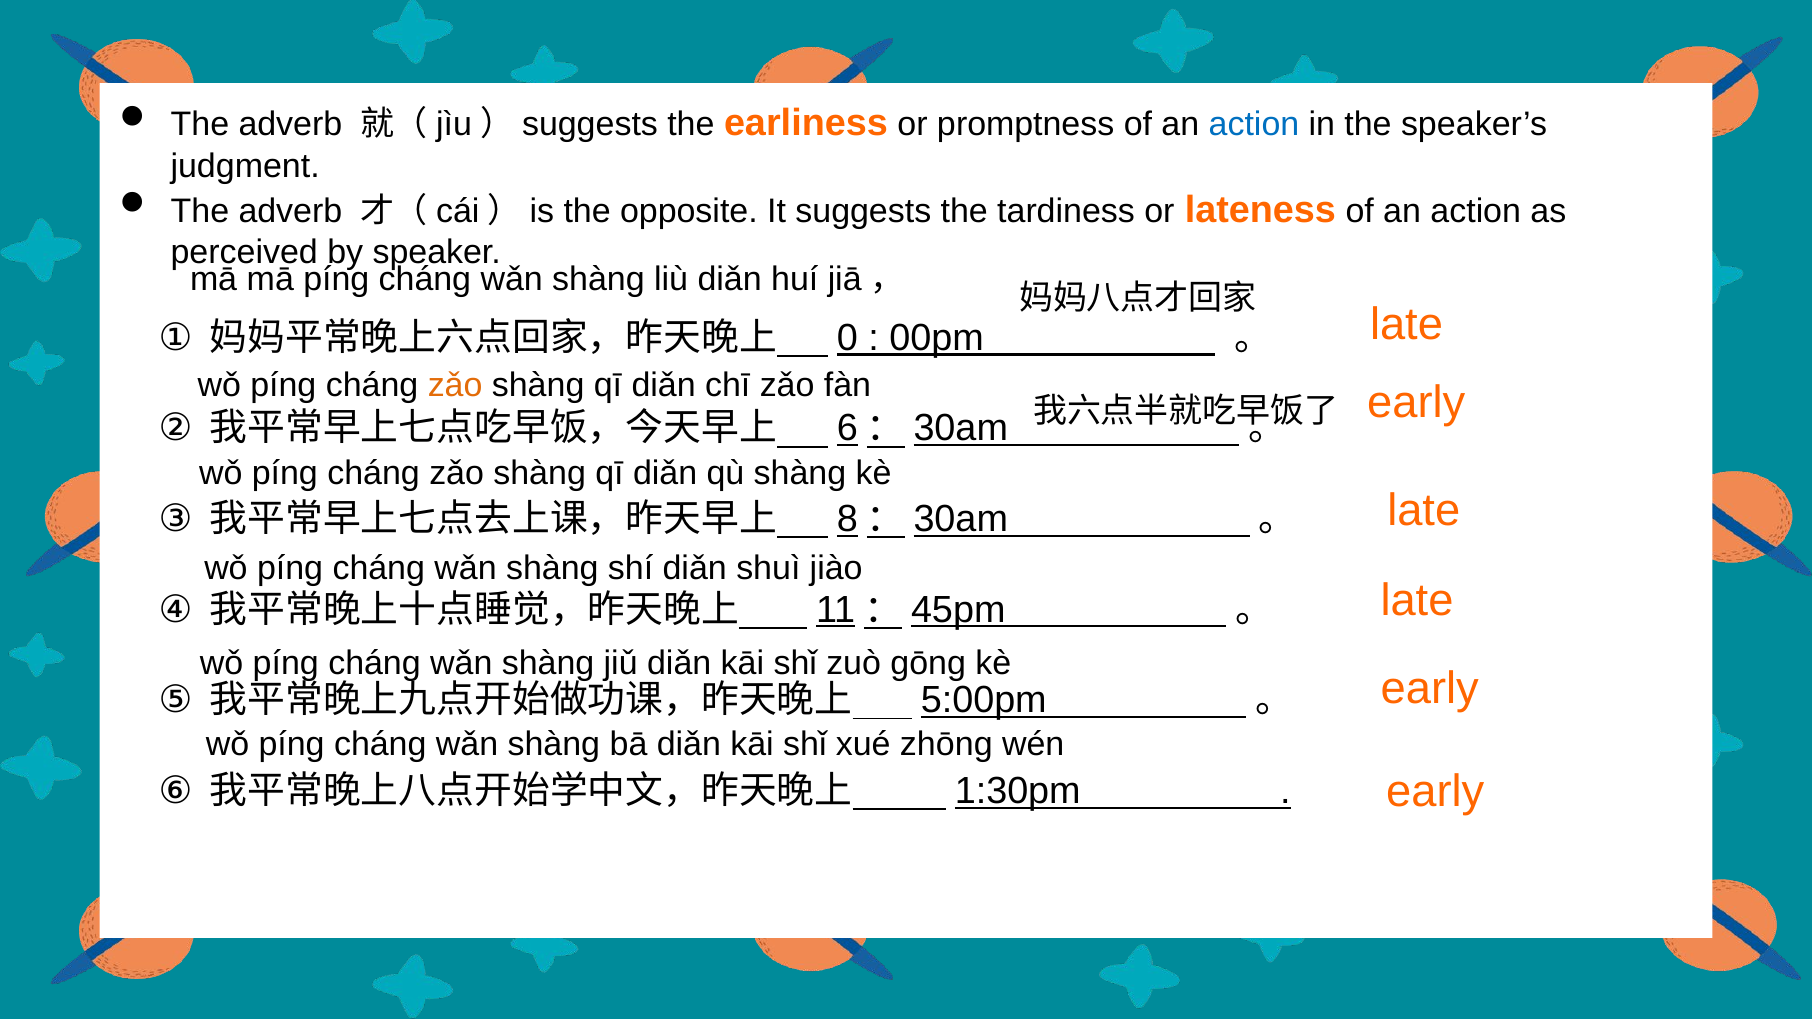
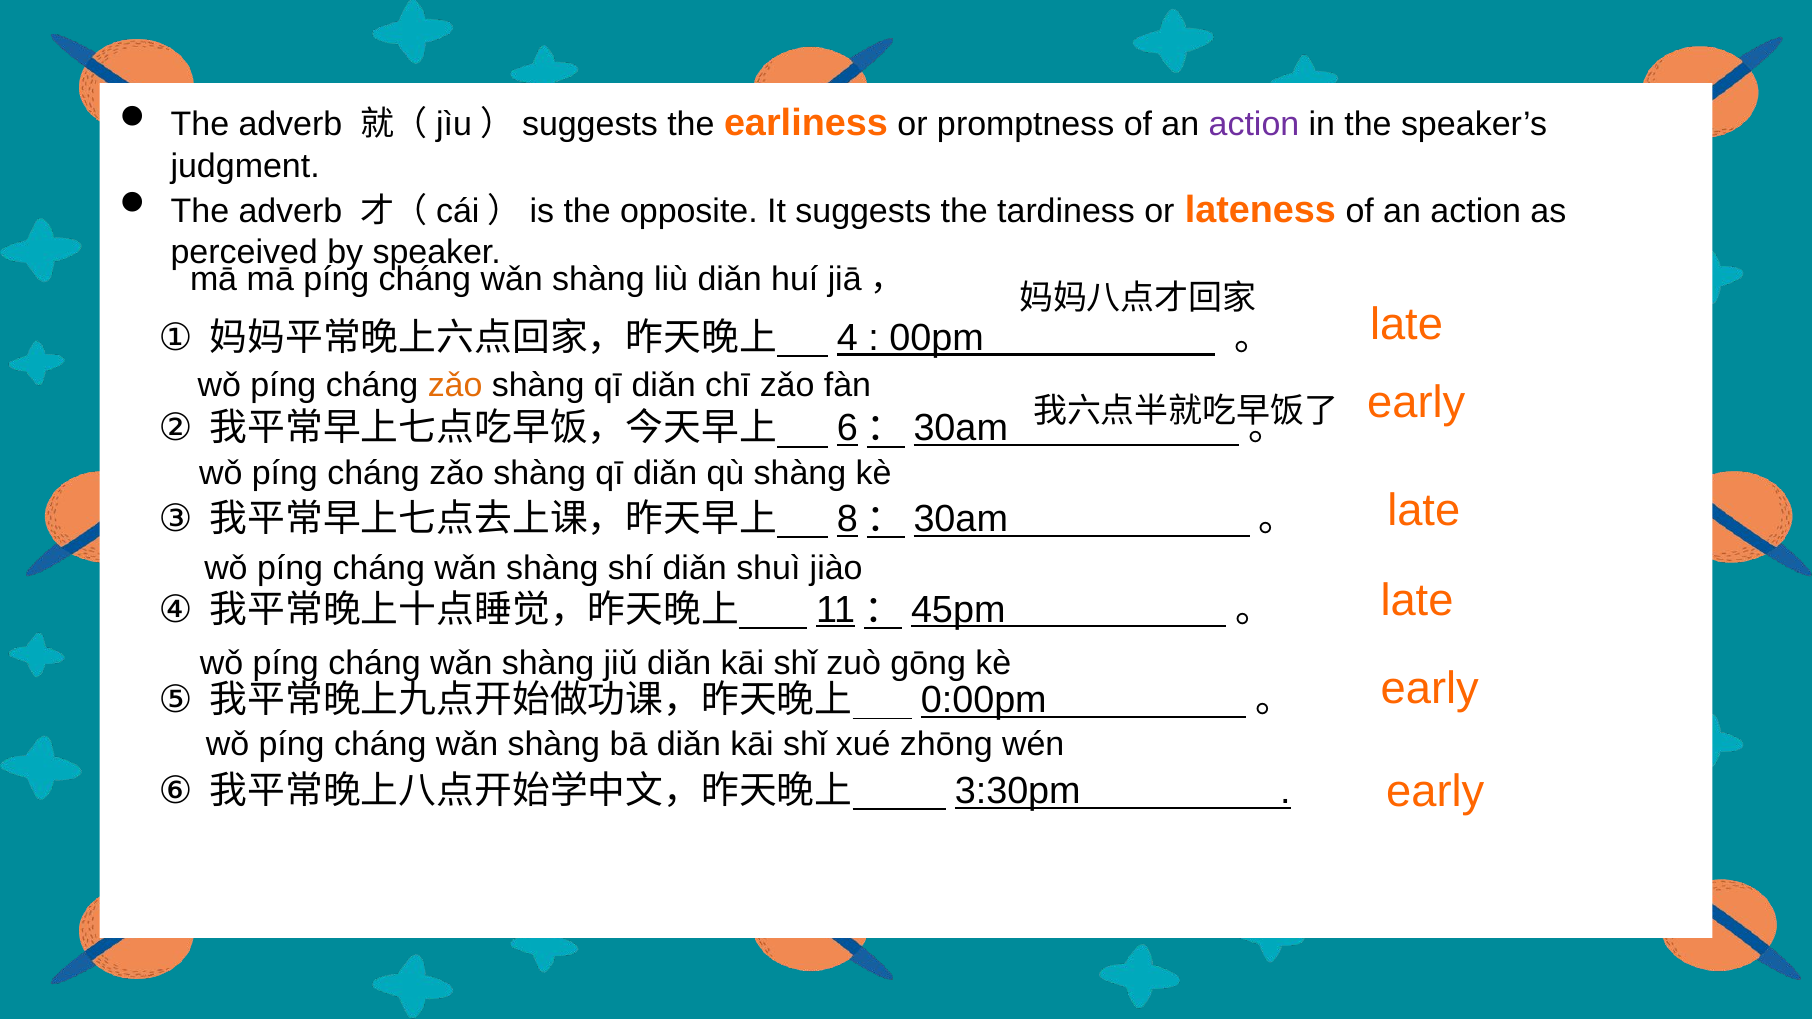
action at (1254, 125) colour: blue -> purple
0: 0 -> 4
5:00pm: 5:00pm -> 0:00pm
1:30pm: 1:30pm -> 3:30pm
